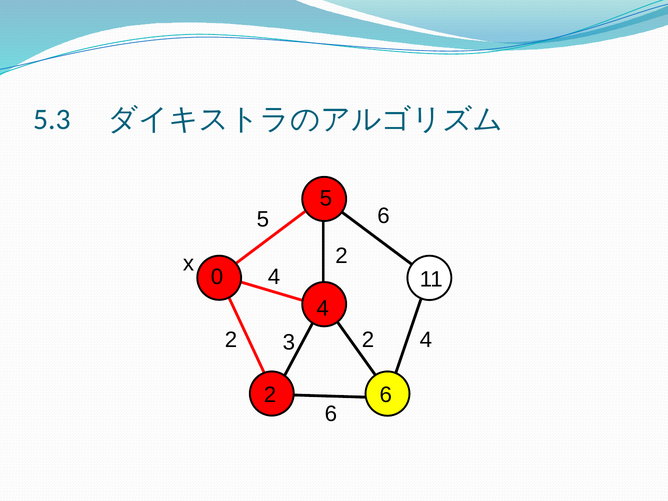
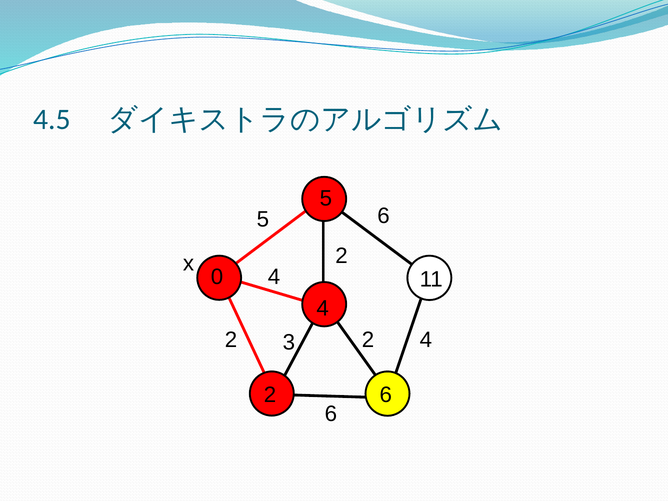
5.3: 5.3 -> 4.5
